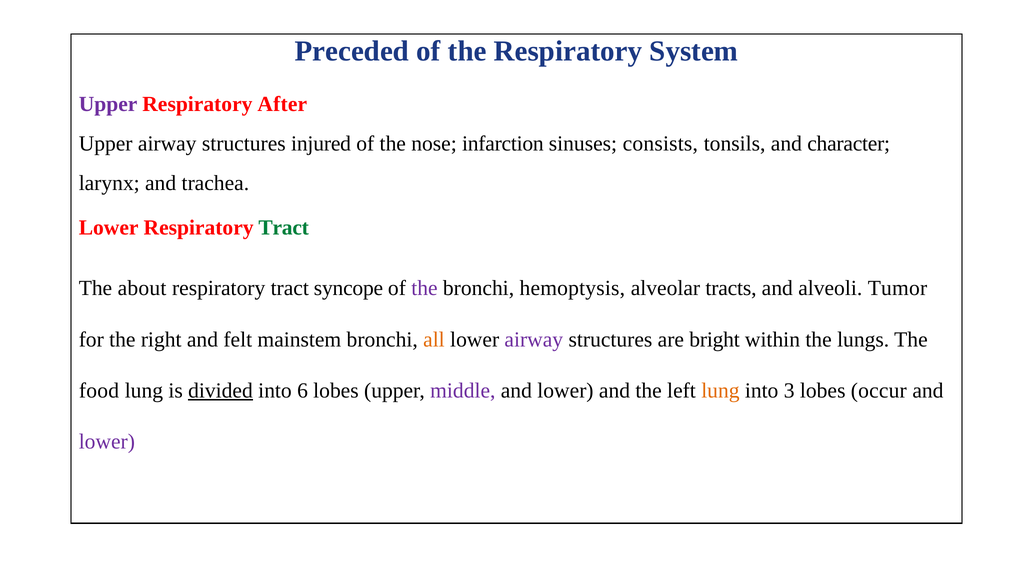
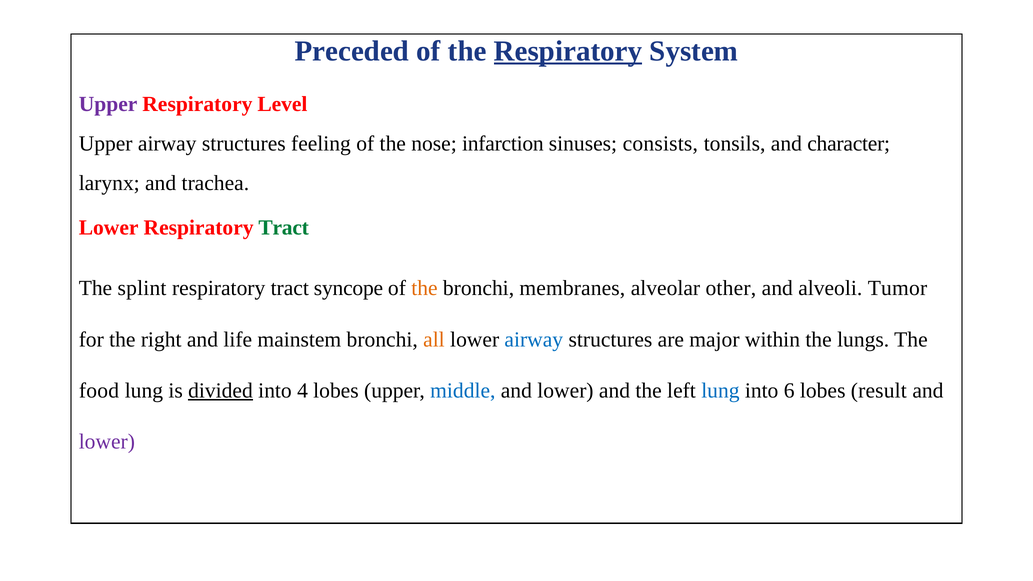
Respiratory at (568, 51) underline: none -> present
After: After -> Level
injured: injured -> feeling
about: about -> splint
the at (424, 288) colour: purple -> orange
hemoptysis: hemoptysis -> membranes
tracts: tracts -> other
felt: felt -> life
airway at (534, 339) colour: purple -> blue
bright: bright -> major
6: 6 -> 4
middle colour: purple -> blue
lung at (720, 391) colour: orange -> blue
3: 3 -> 6
occur: occur -> result
